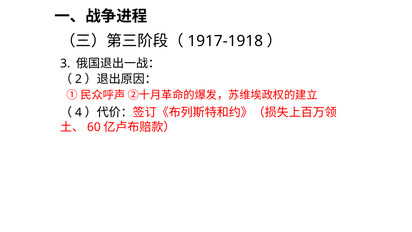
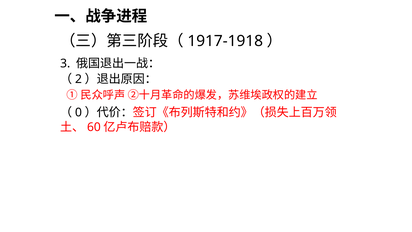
4: 4 -> 0
